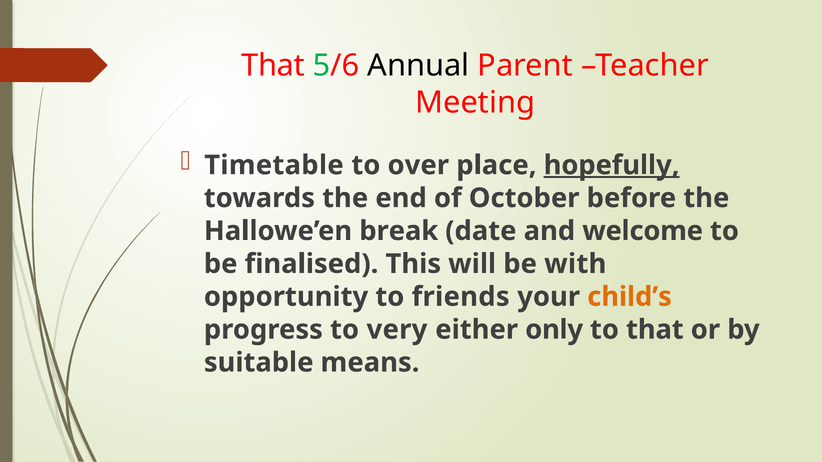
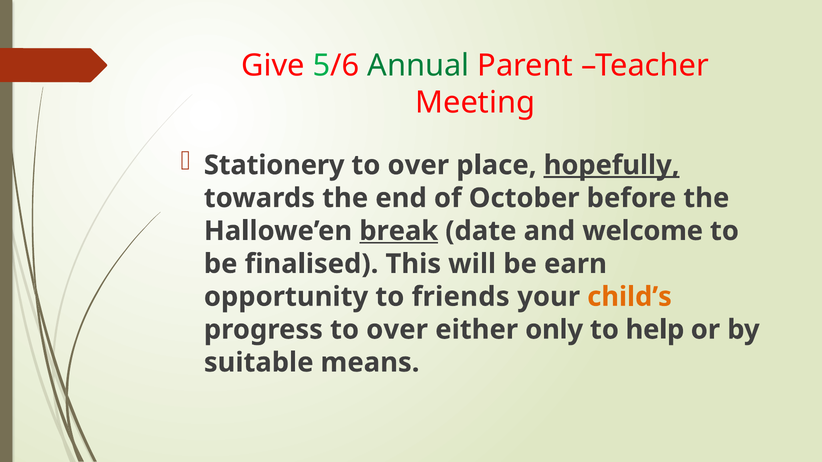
That at (273, 66): That -> Give
Annual colour: black -> green
Timetable: Timetable -> Stationery
break underline: none -> present
with: with -> earn
progress to very: very -> over
to that: that -> help
